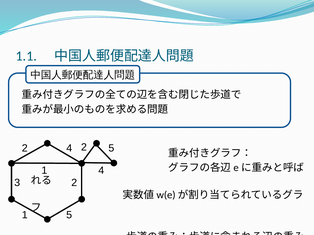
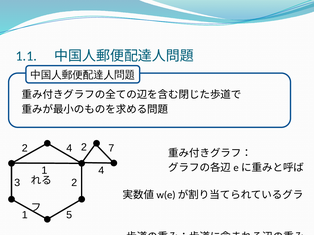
2 5: 5 -> 7
